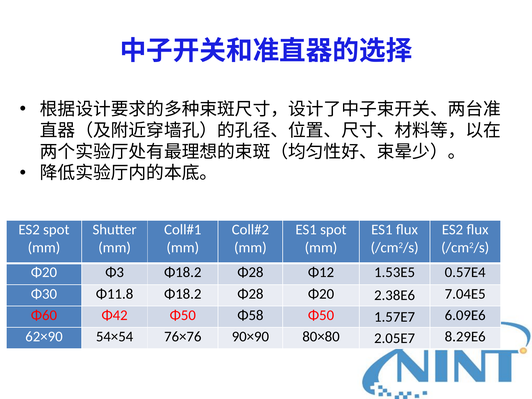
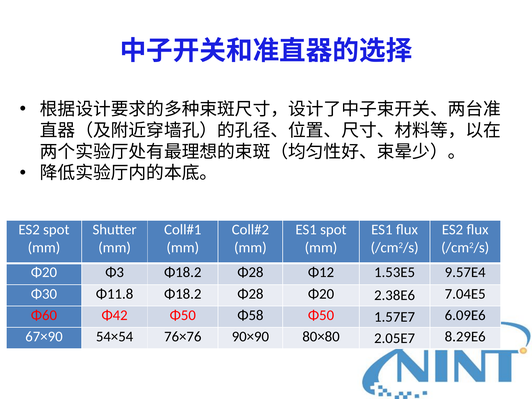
0.57E4: 0.57E4 -> 9.57E4
62×90: 62×90 -> 67×90
